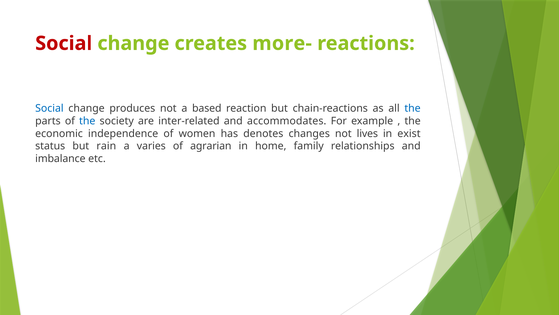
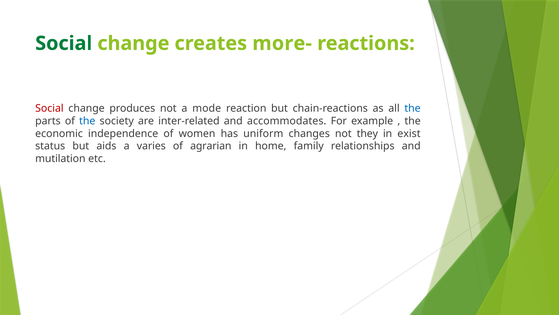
Social at (64, 43) colour: red -> green
Social at (49, 108) colour: blue -> red
based: based -> mode
denotes: denotes -> uniform
lives: lives -> they
rain: rain -> aids
imbalance: imbalance -> mutilation
